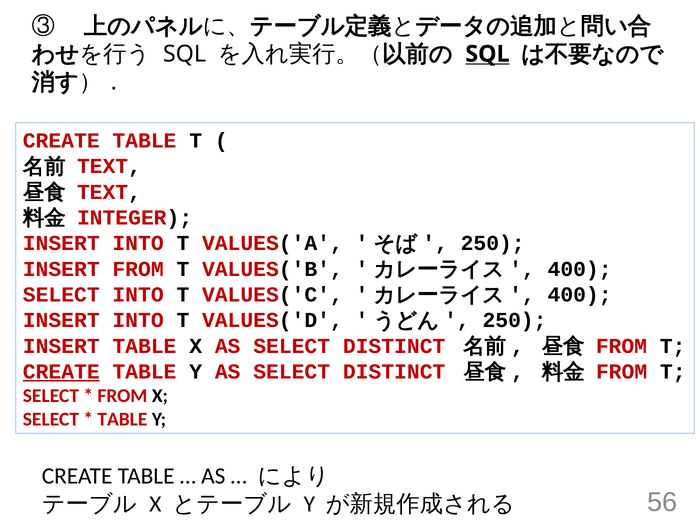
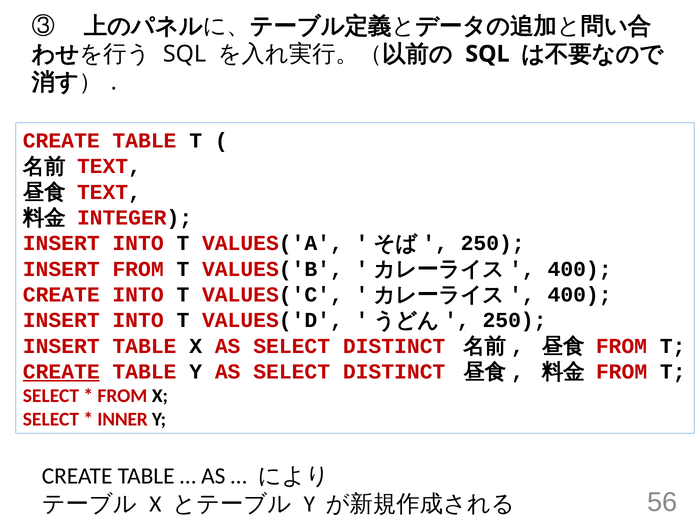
SQL at (487, 54) underline: present -> none
SELECT at (61, 295): SELECT -> CREATE
TABLE at (122, 419): TABLE -> INNER
